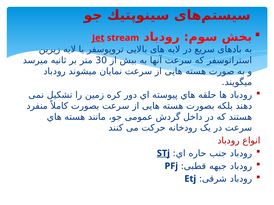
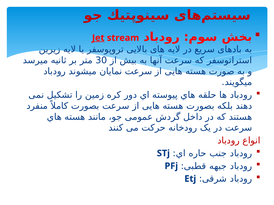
STj underline: present -> none
